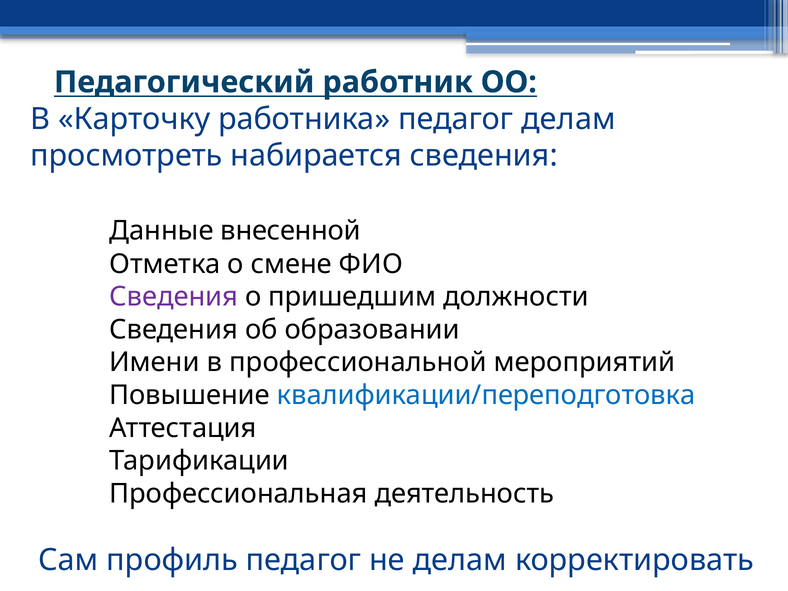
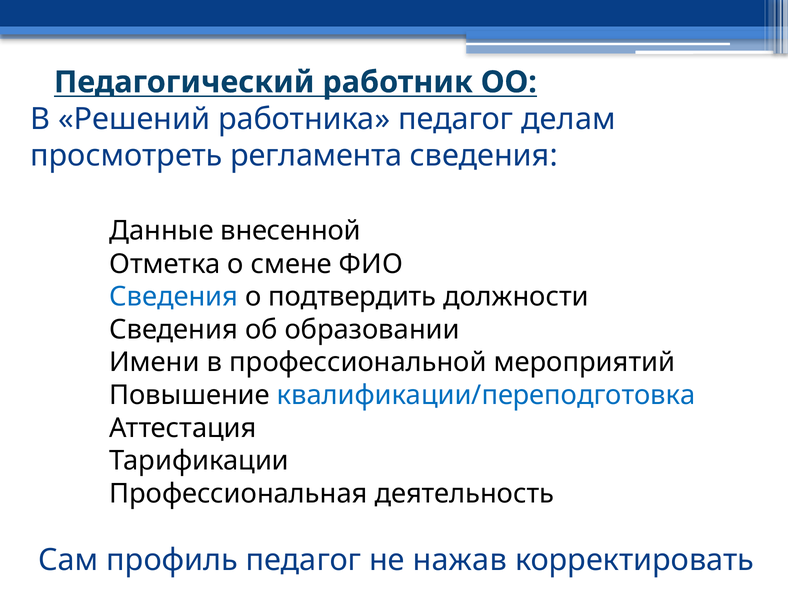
Карточку: Карточку -> Решений
набирается: набирается -> регламента
Сведения at (174, 297) colour: purple -> blue
пришедшим: пришедшим -> подтвердить
не делам: делам -> нажав
